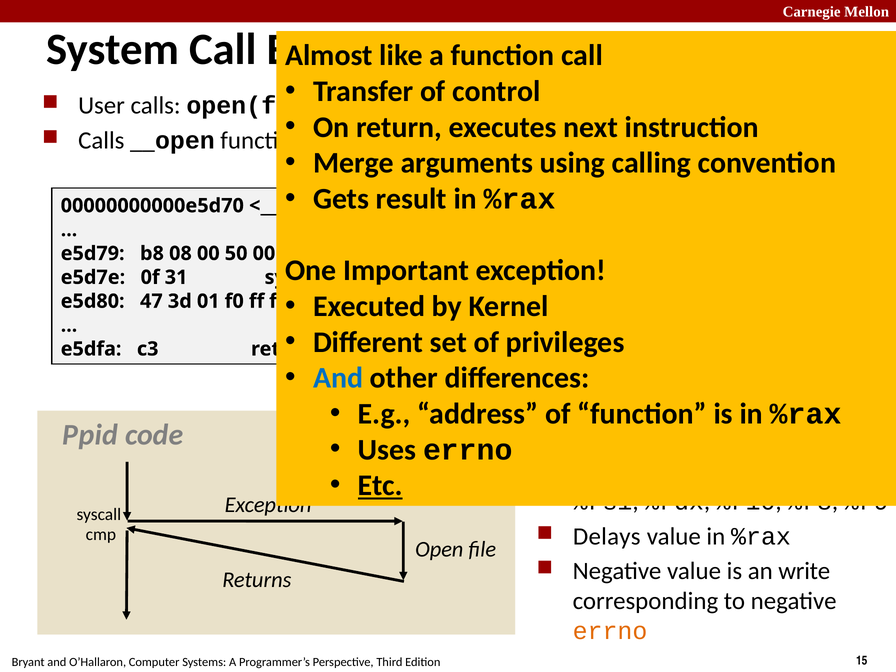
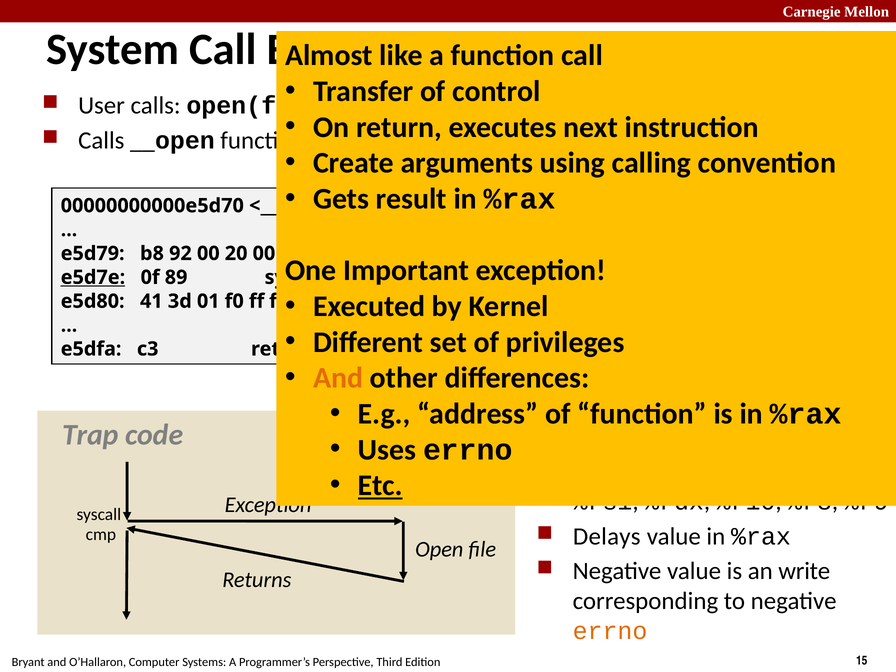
Merge: Merge -> Create
08: 08 -> 92
50: 50 -> 20
e5d7e underline: none -> present
31: 31 -> 89
47: 47 -> 41
And at (338, 378) colour: blue -> orange
Ppid: Ppid -> Trap
